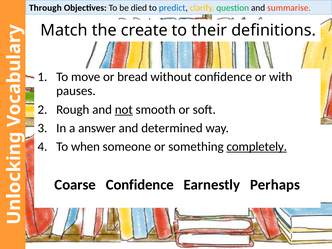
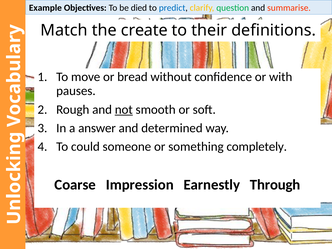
Through: Through -> Example
when: when -> could
completely underline: present -> none
Coarse Confidence: Confidence -> Impression
Perhaps: Perhaps -> Through
